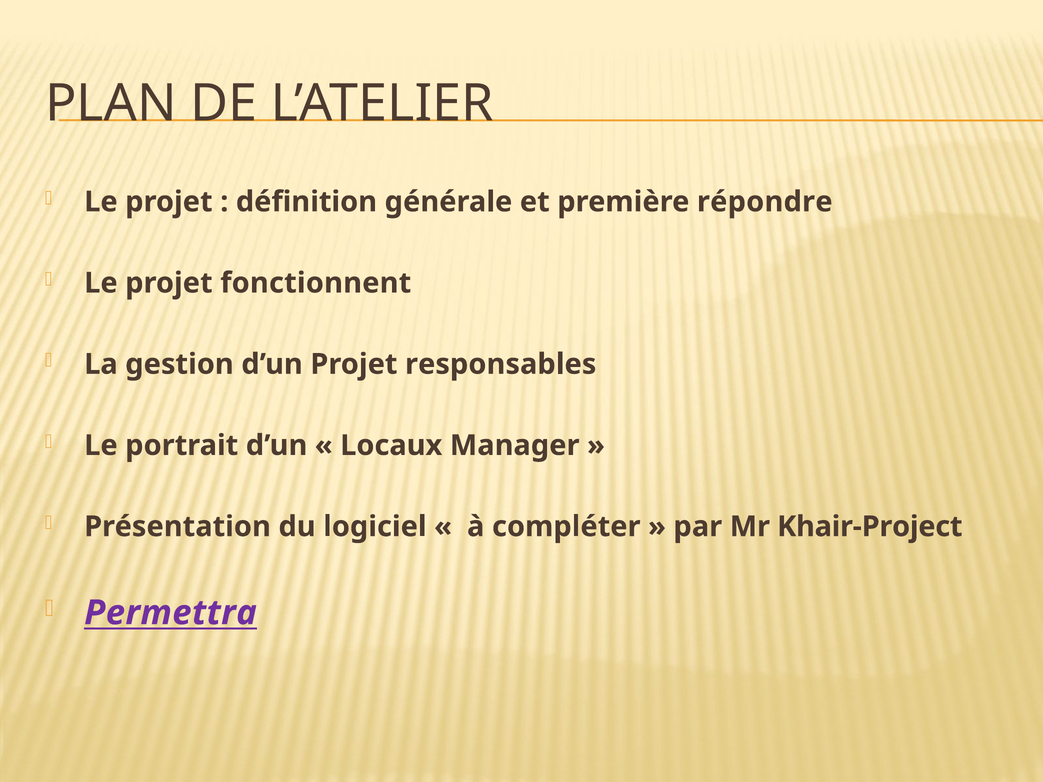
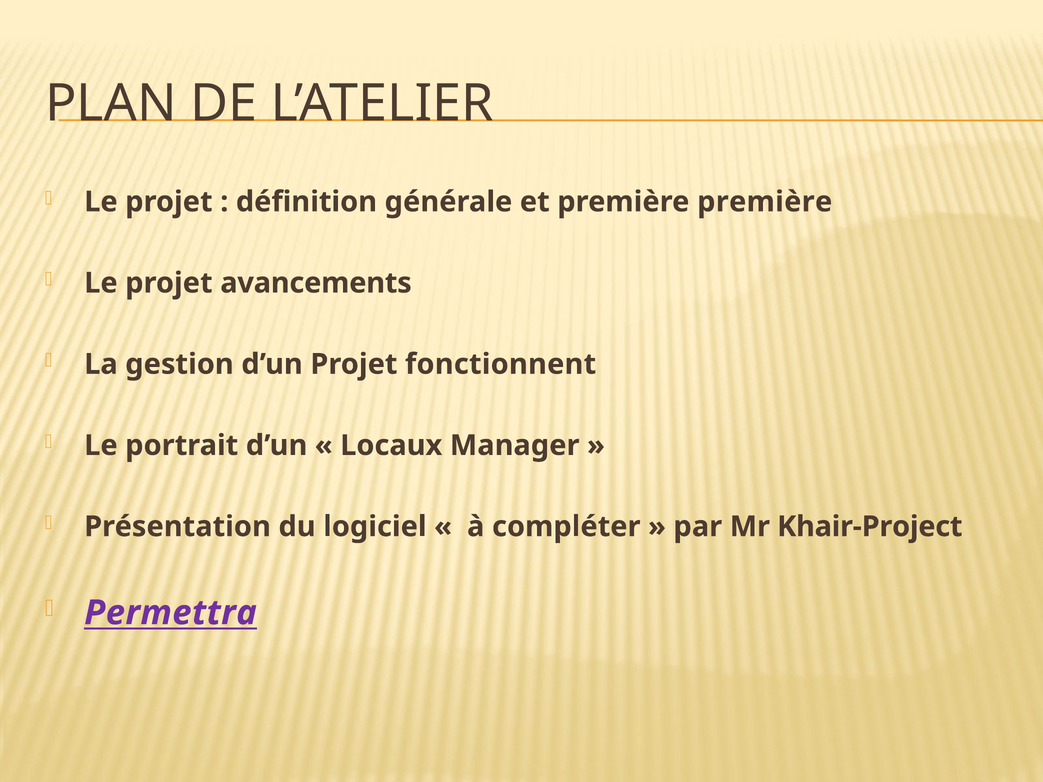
première répondre: répondre -> première
fonctionnent: fonctionnent -> avancements
responsables: responsables -> fonctionnent
